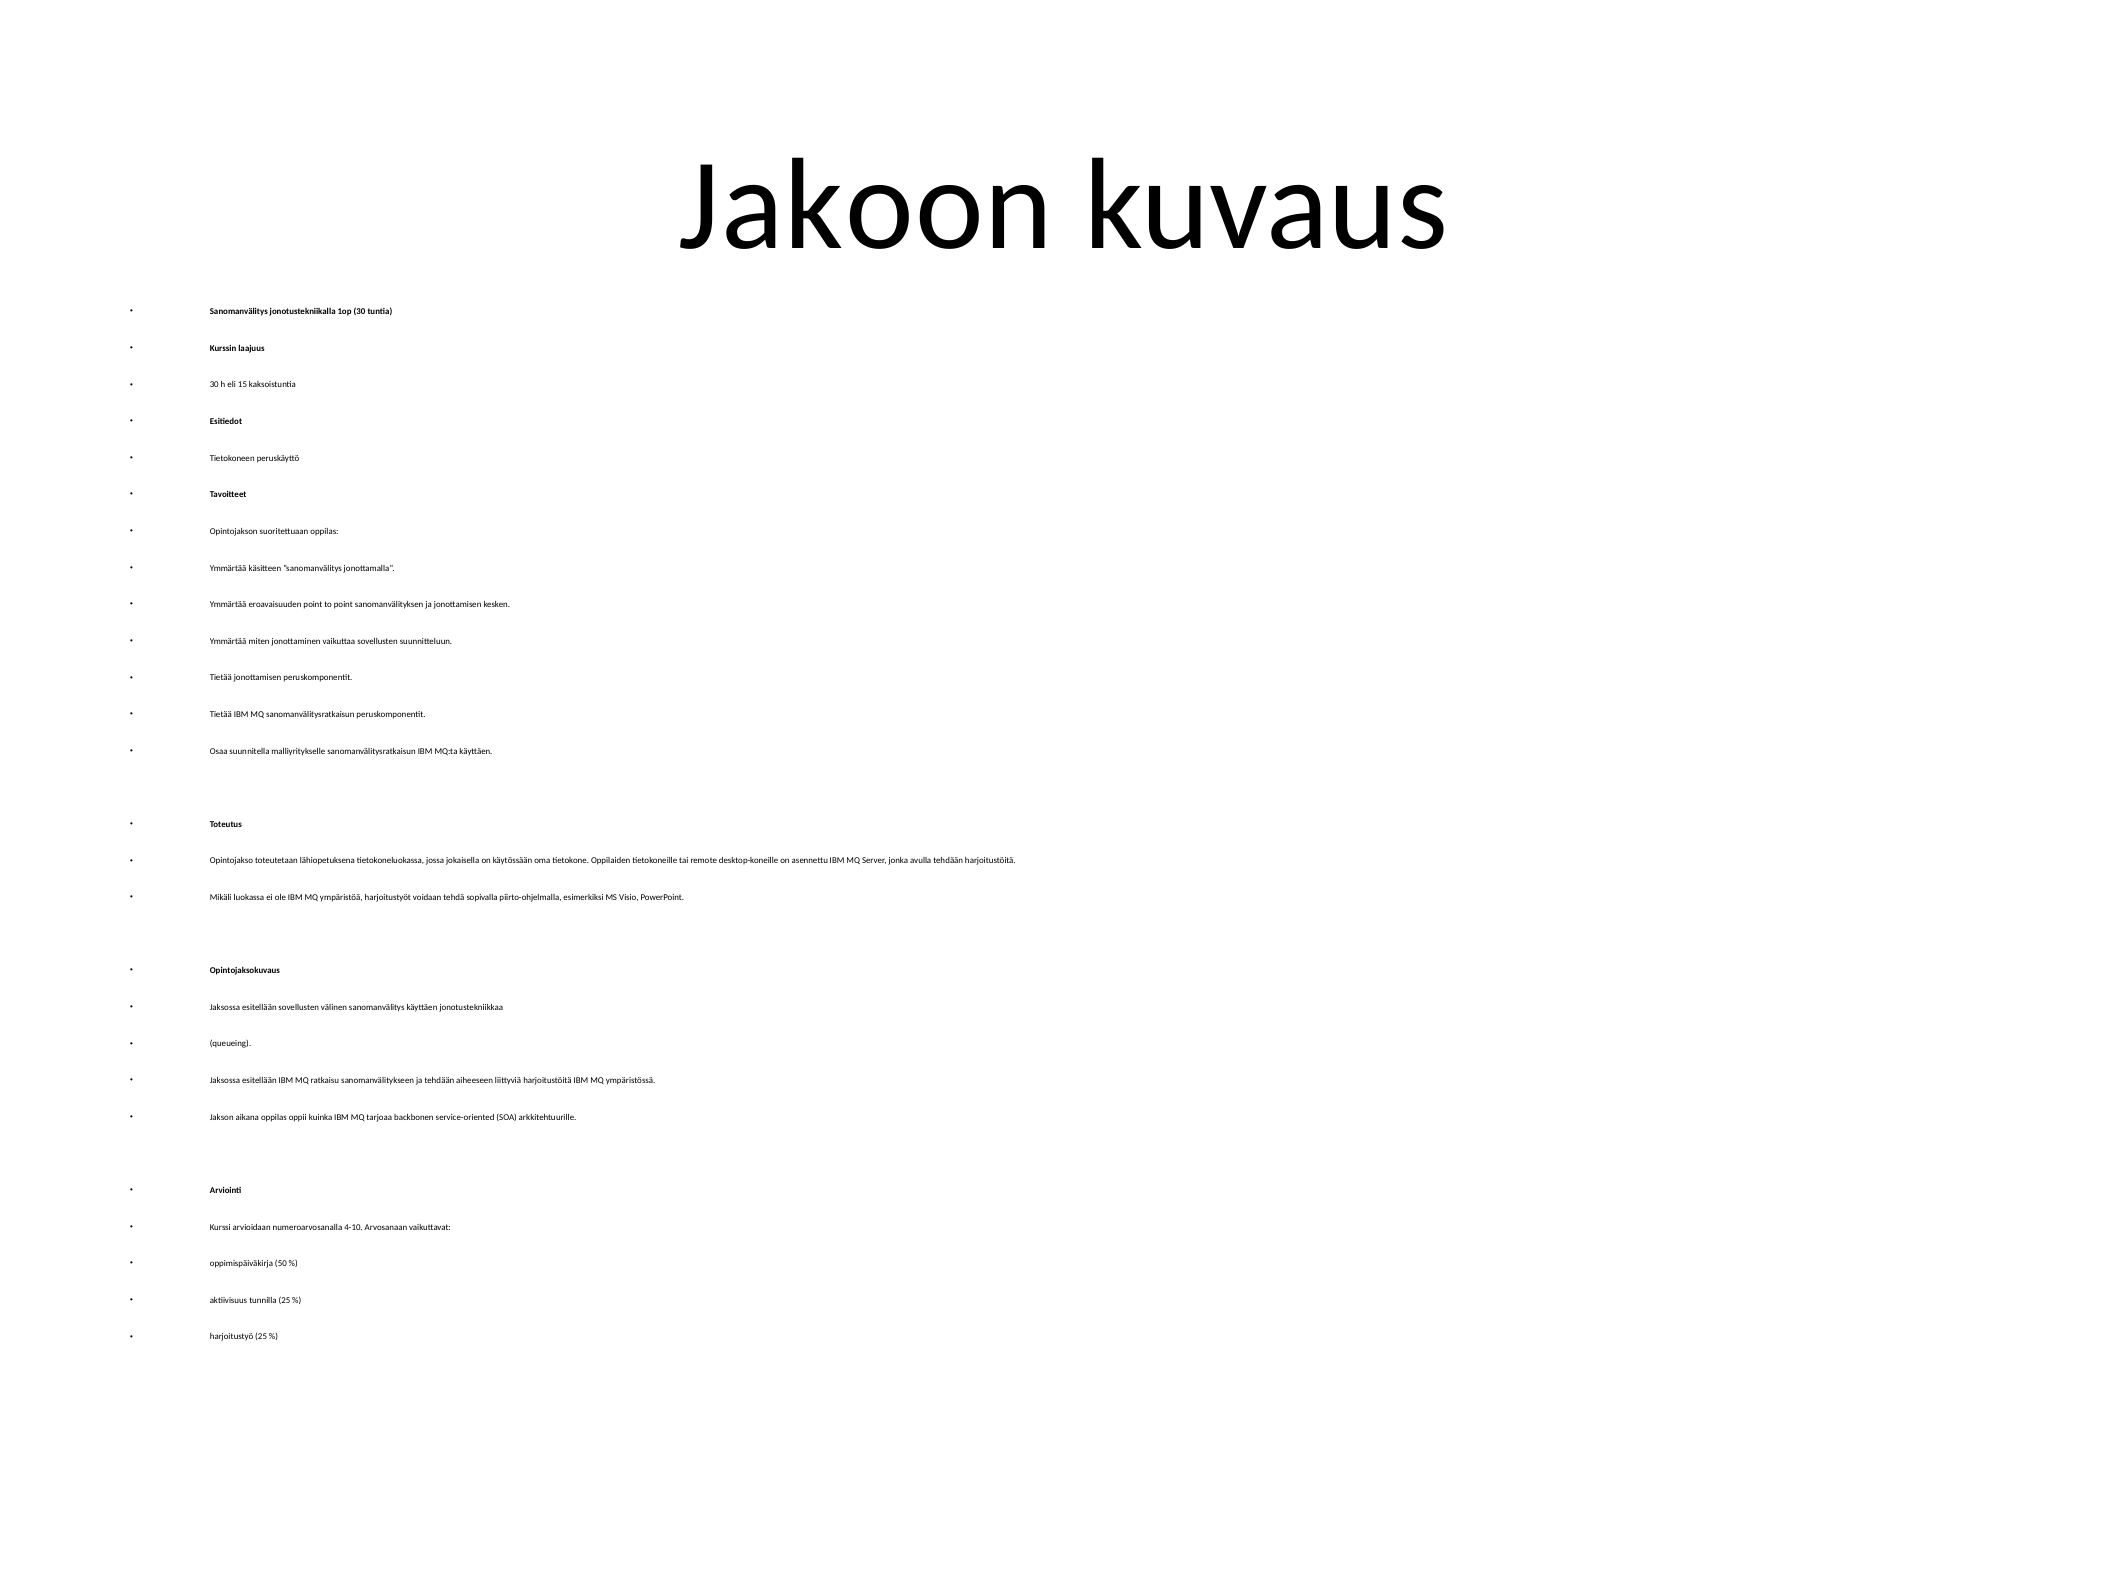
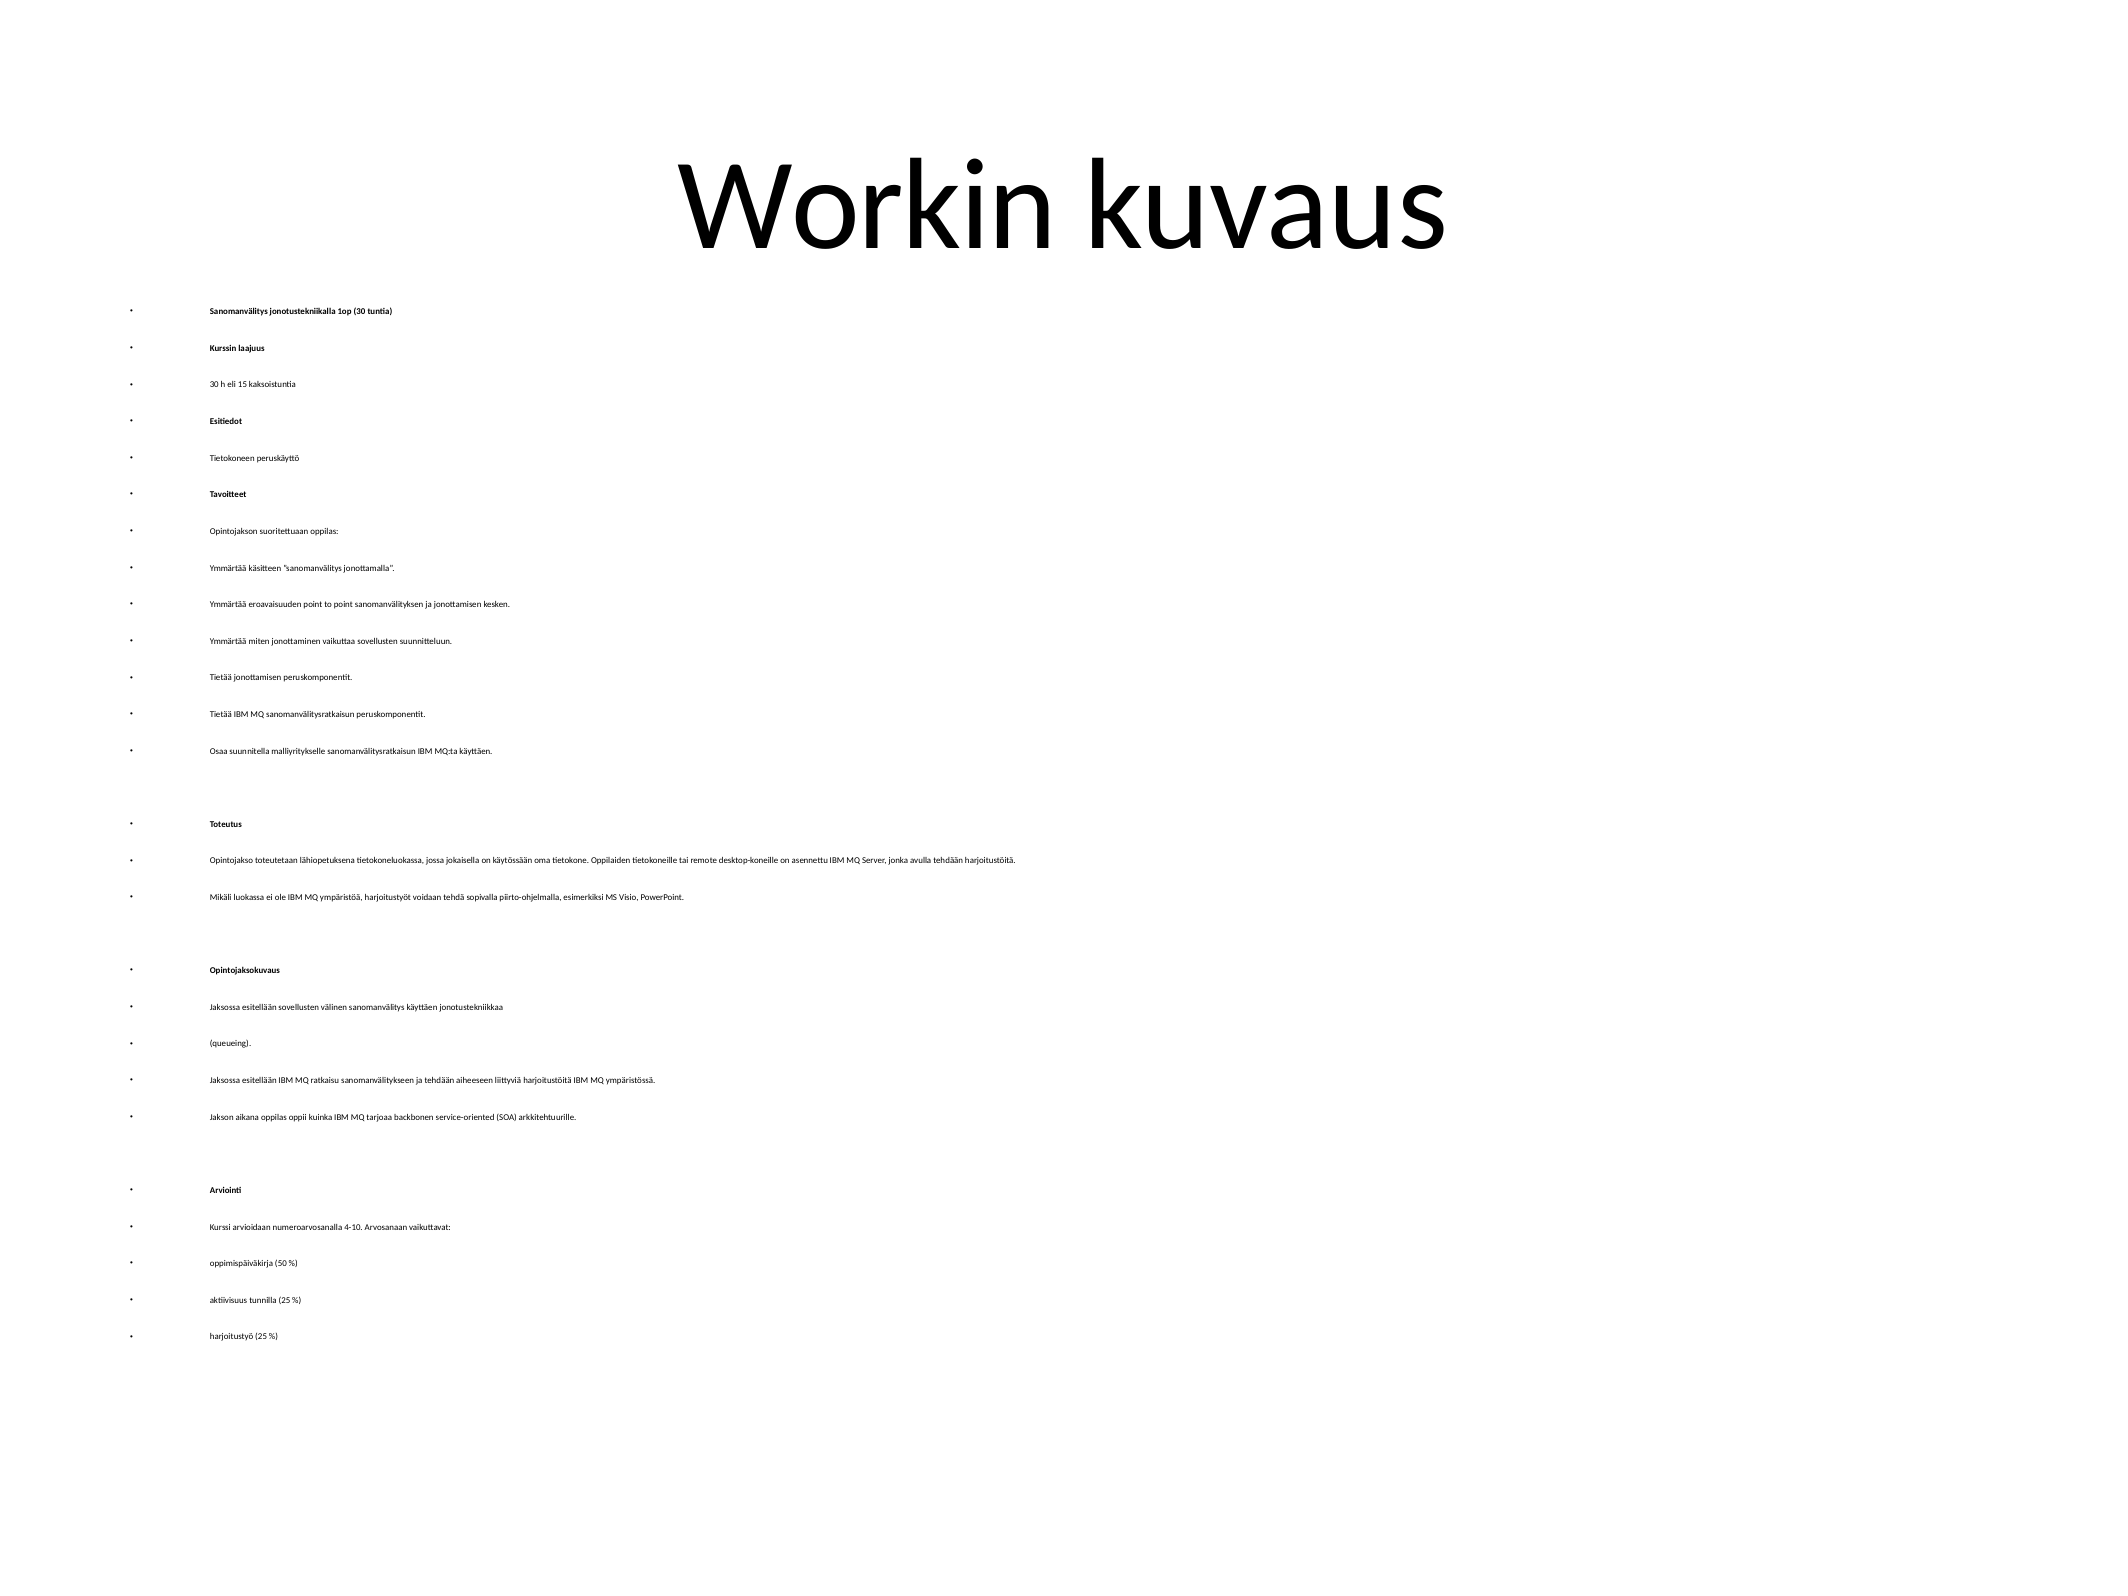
Jakoon: Jakoon -> Workin
